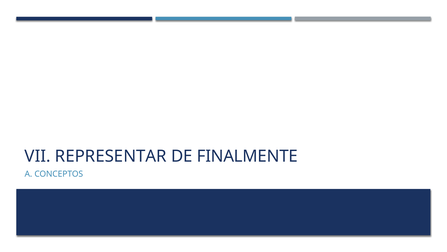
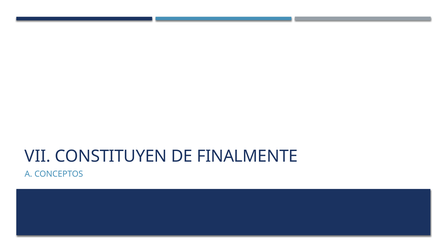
REPRESENTAR: REPRESENTAR -> CONSTITUYEN
